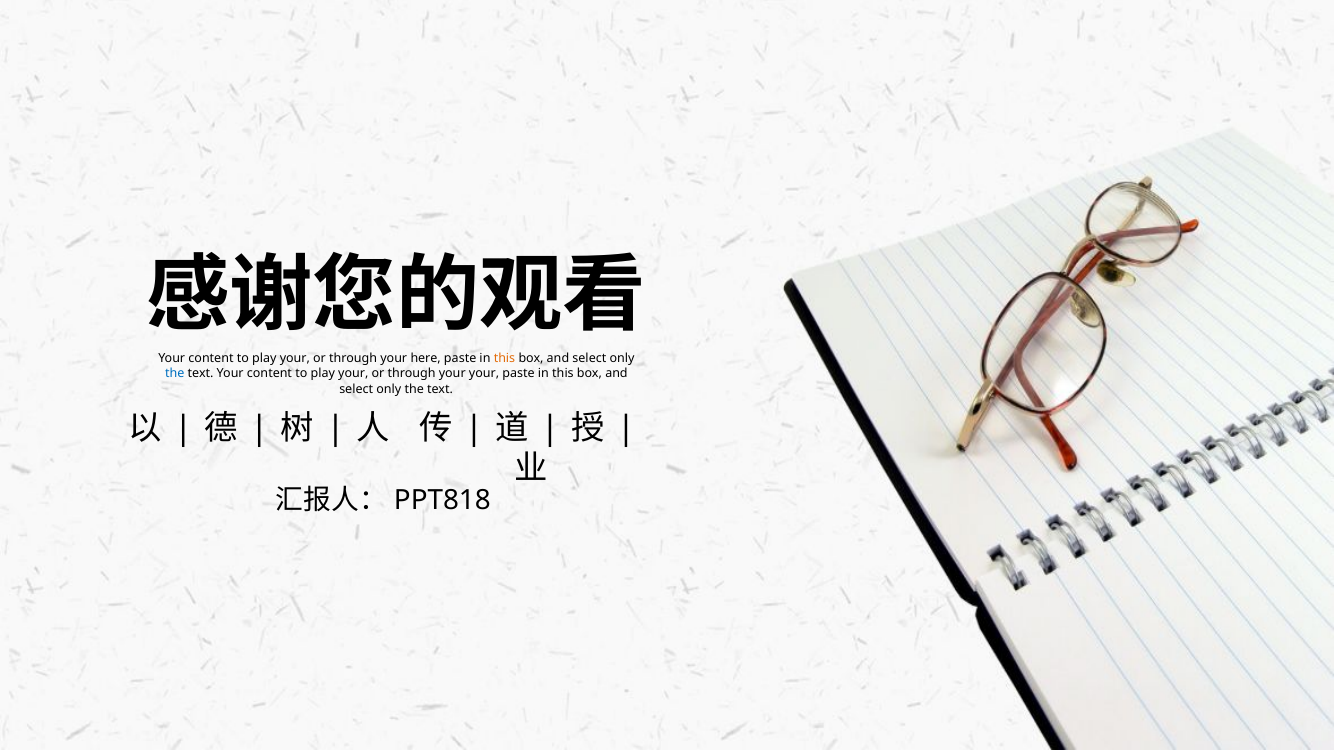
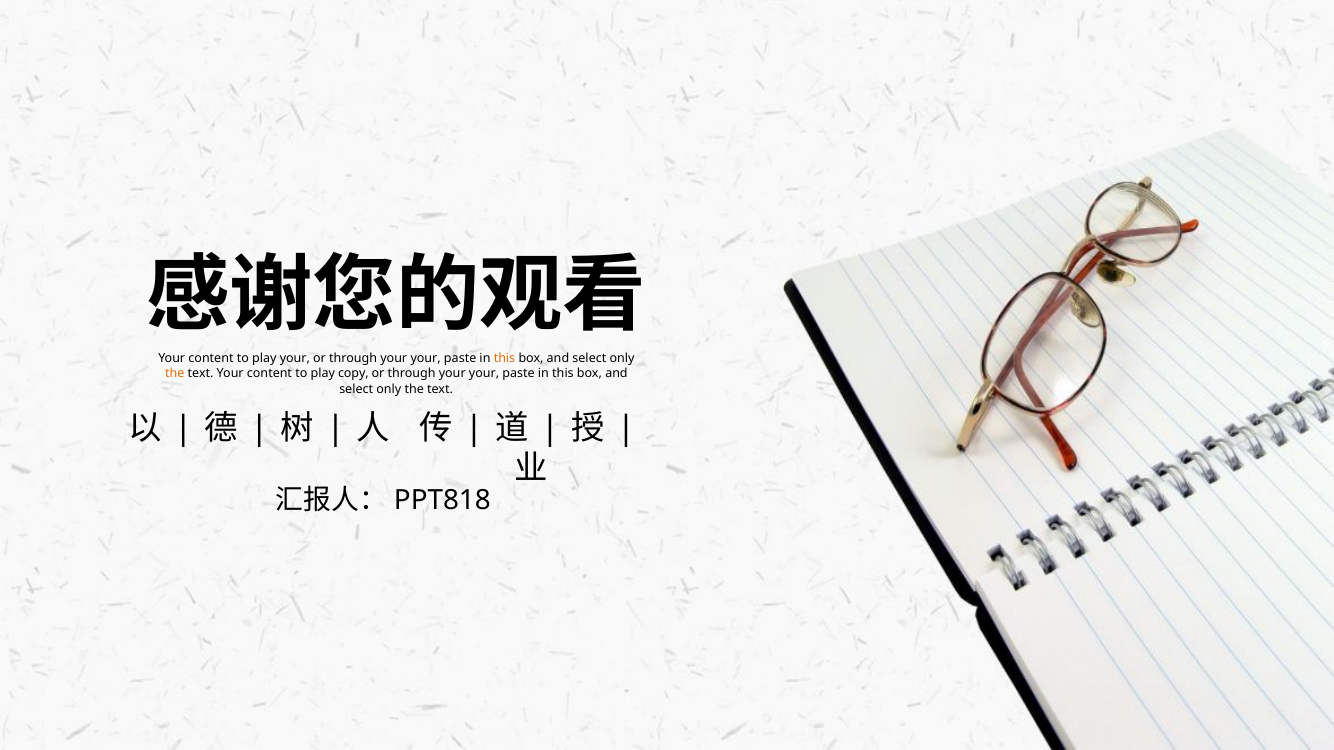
here at (426, 359): here -> your
the at (175, 374) colour: blue -> orange
your at (353, 374): your -> copy
